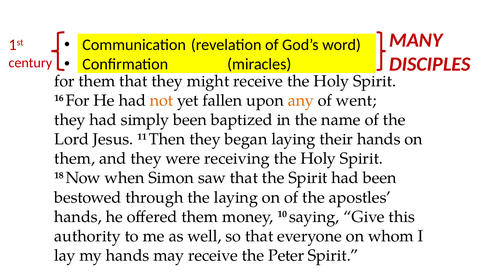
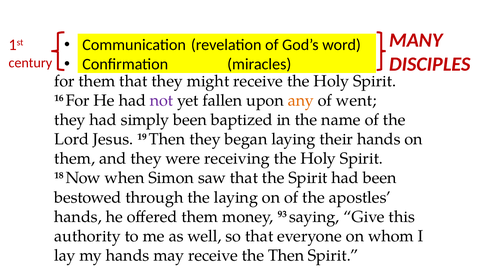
not colour: orange -> purple
11: 11 -> 19
10: 10 -> 93
the Peter: Peter -> Then
